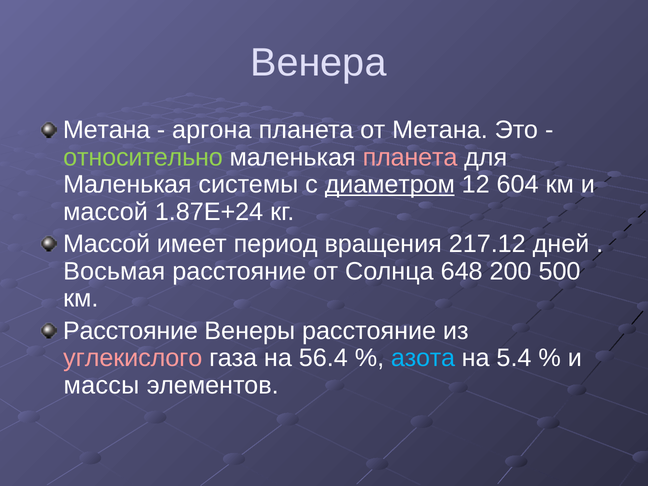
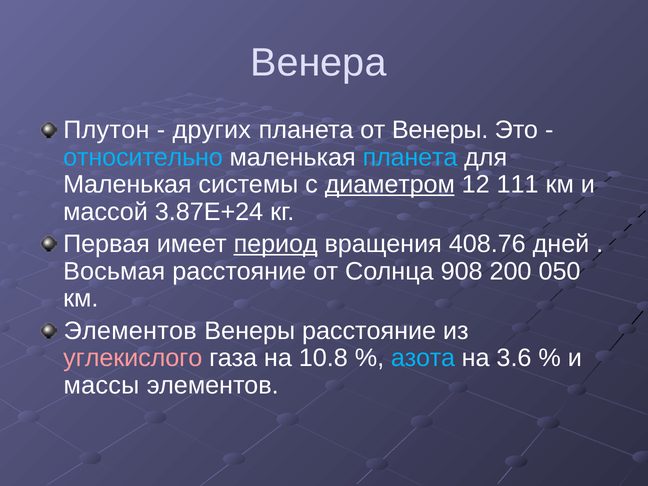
Метана at (107, 130): Метана -> Плутон
аргона: аргона -> других
от Метана: Метана -> Венеры
относительно colour: light green -> light blue
планета at (410, 157) colour: pink -> light blue
604: 604 -> 111
1.87E+24: 1.87E+24 -> 3.87E+24
Массой at (107, 244): Массой -> Первая
период underline: none -> present
217.12: 217.12 -> 408.76
648: 648 -> 908
500: 500 -> 050
Расстояние at (130, 331): Расстояние -> Элементов
56.4: 56.4 -> 10.8
5.4: 5.4 -> 3.6
